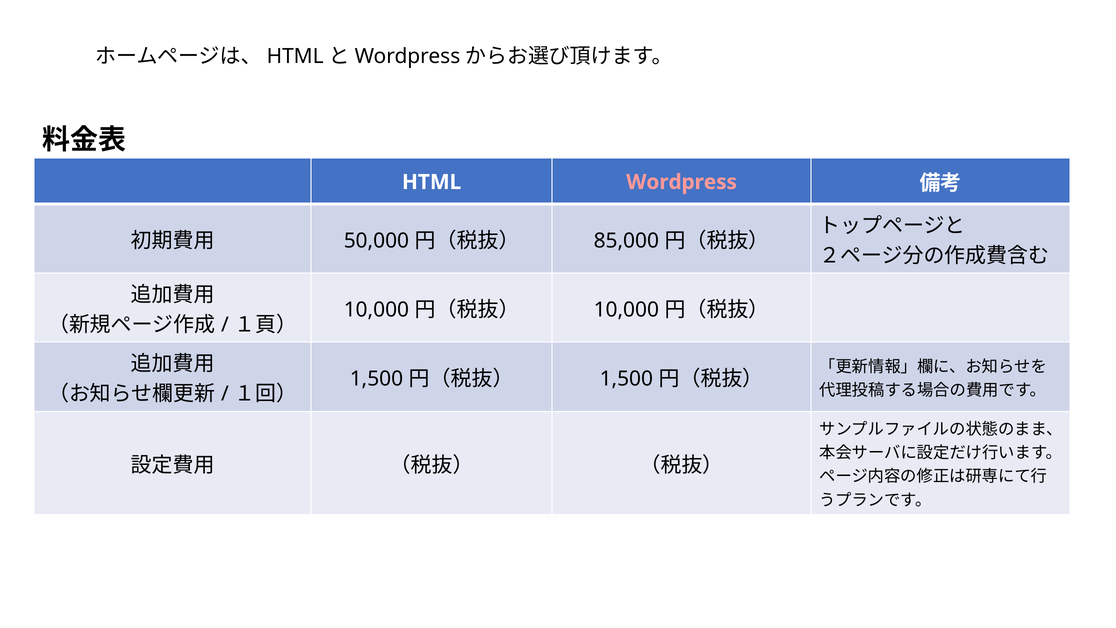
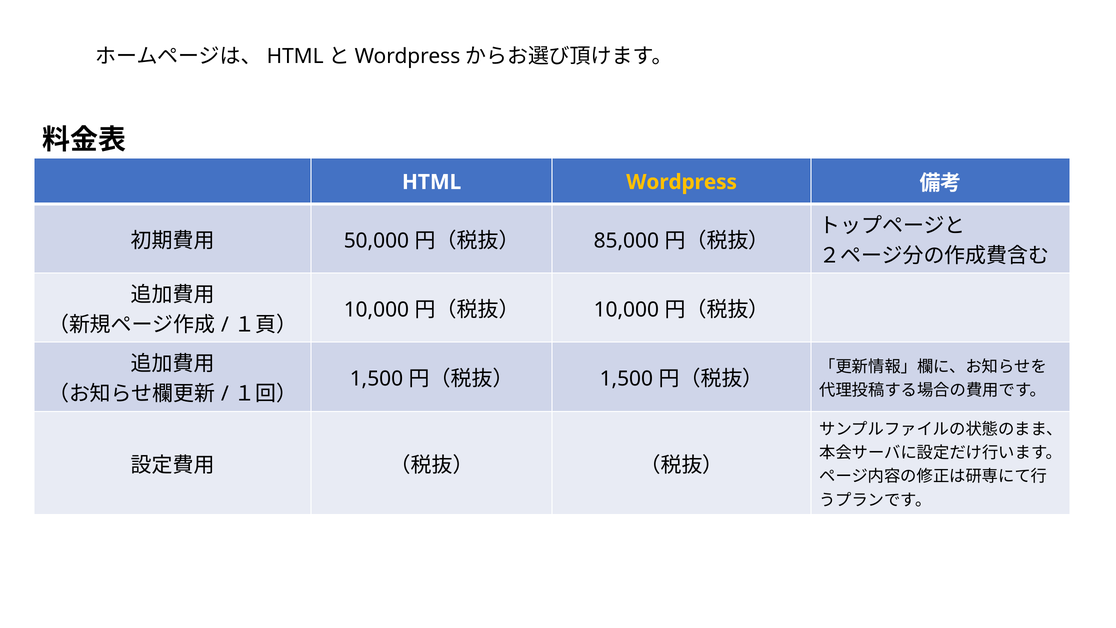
Wordpress colour: pink -> yellow
